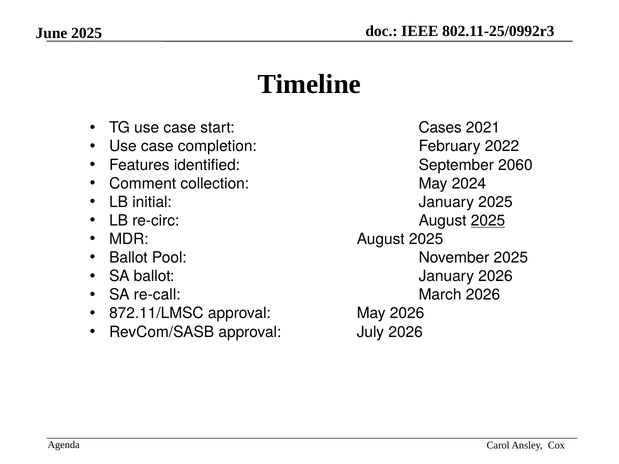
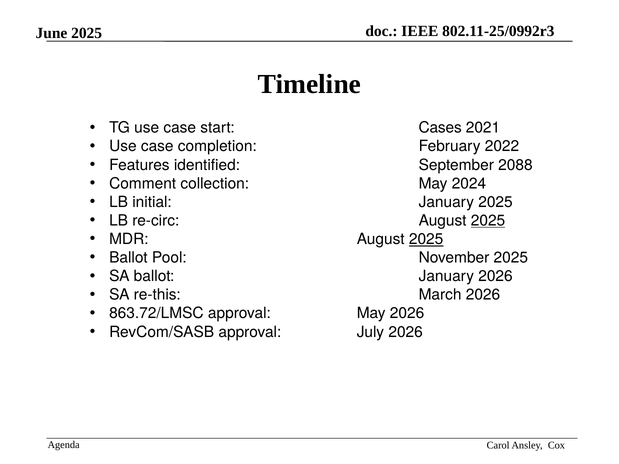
2060: 2060 -> 2088
2025 at (426, 239) underline: none -> present
re-call: re-call -> re-this
872.11/LMSC: 872.11/LMSC -> 863.72/LMSC
